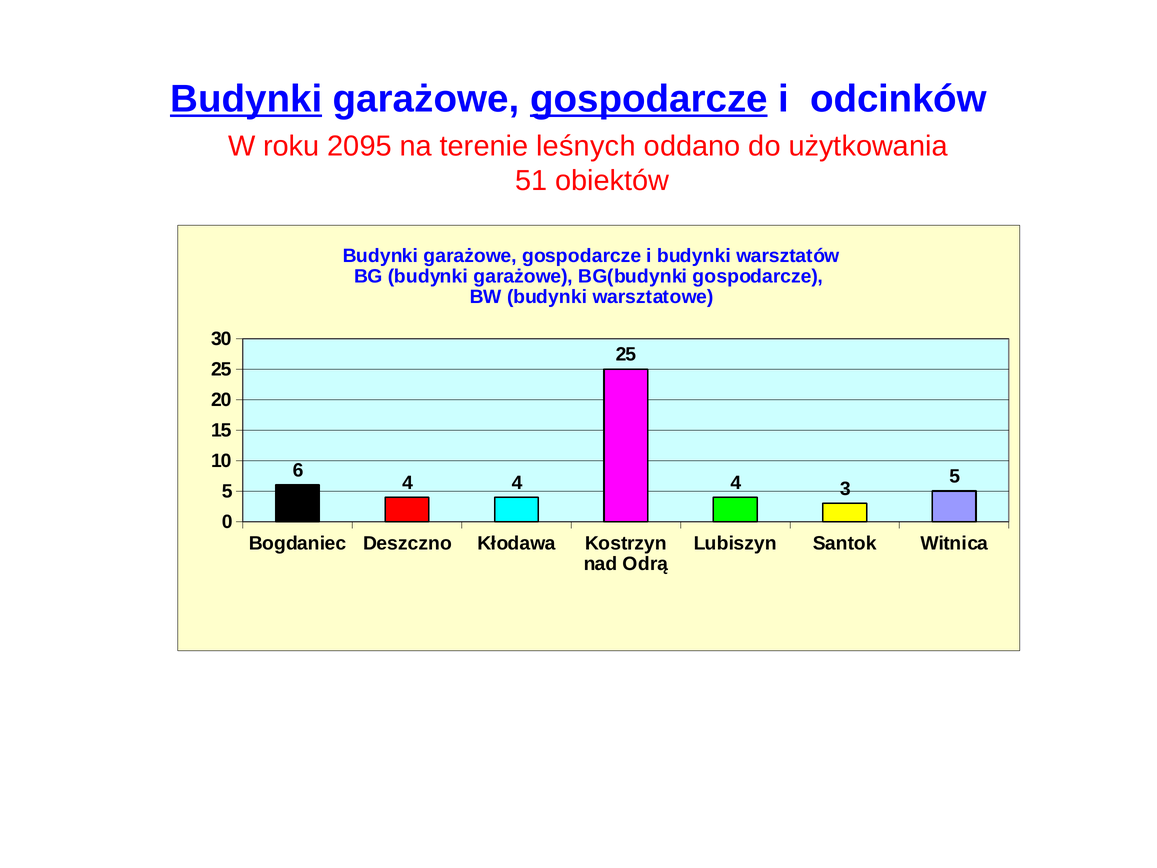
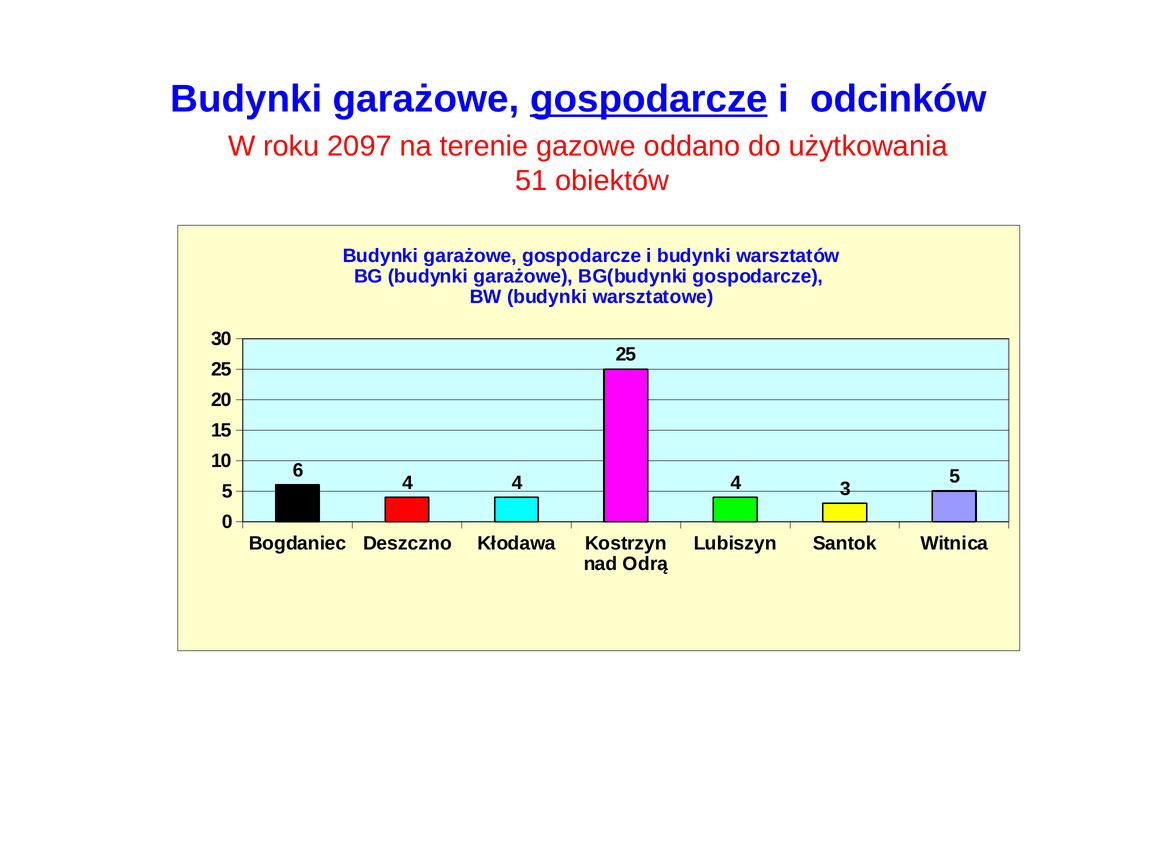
Budynki at (246, 99) underline: present -> none
2095: 2095 -> 2097
leśnych: leśnych -> gazowe
